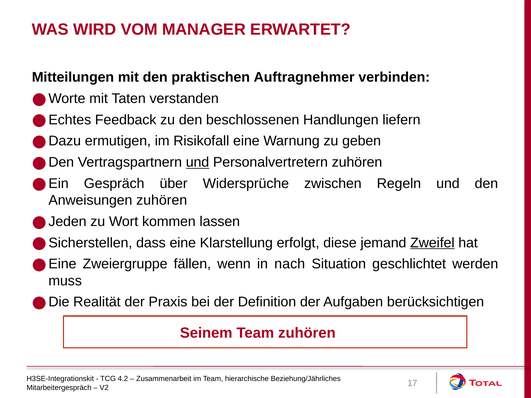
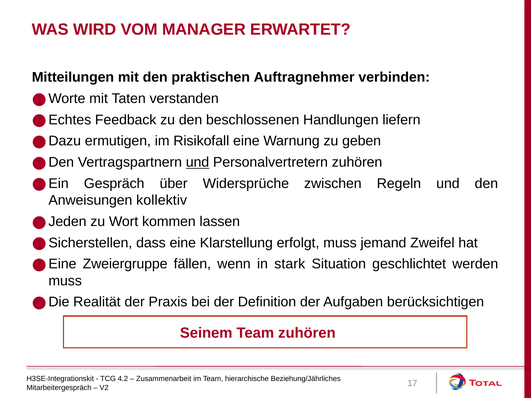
Anweisungen zuhören: zuhören -> kollektiv
erfolgt diese: diese -> muss
Zweifel underline: present -> none
nach: nach -> stark
